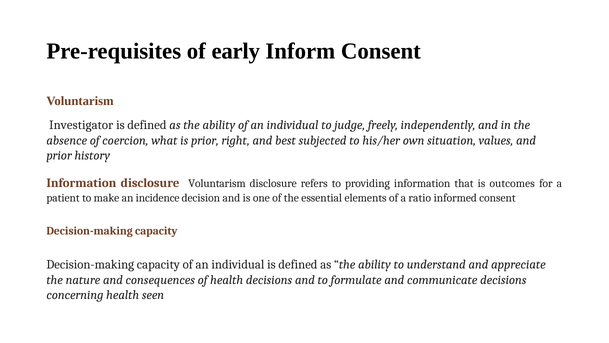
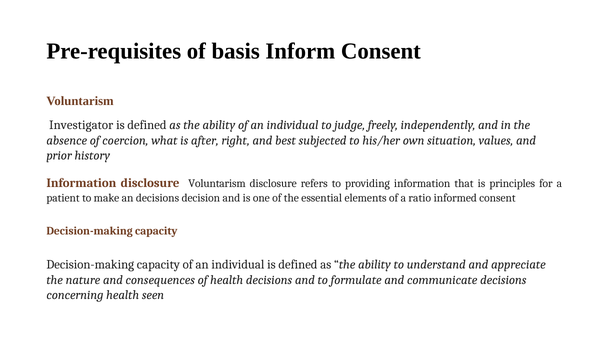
early: early -> basis
is prior: prior -> after
outcomes: outcomes -> principles
an incidence: incidence -> decisions
